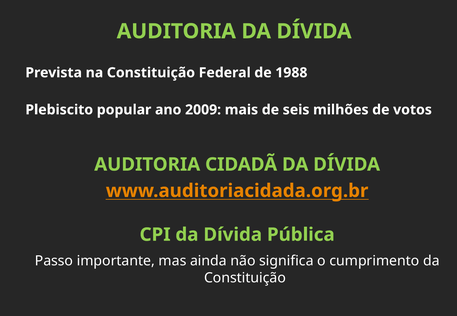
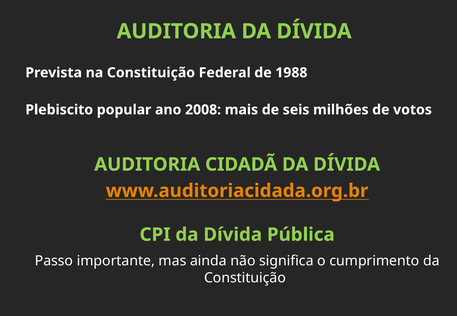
2009: 2009 -> 2008
